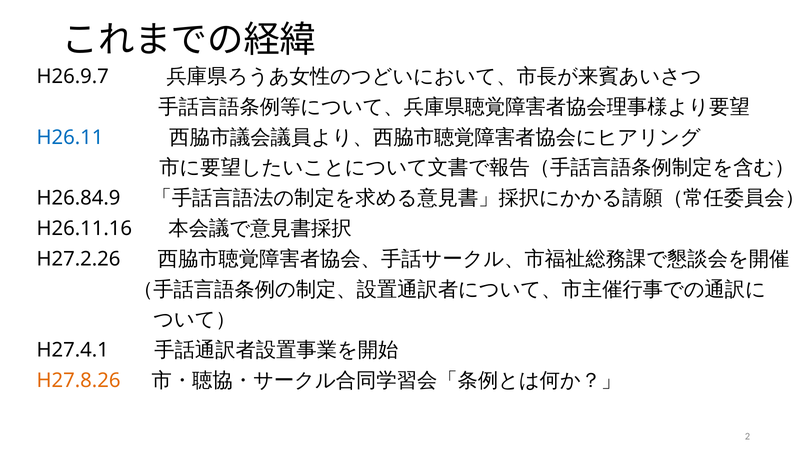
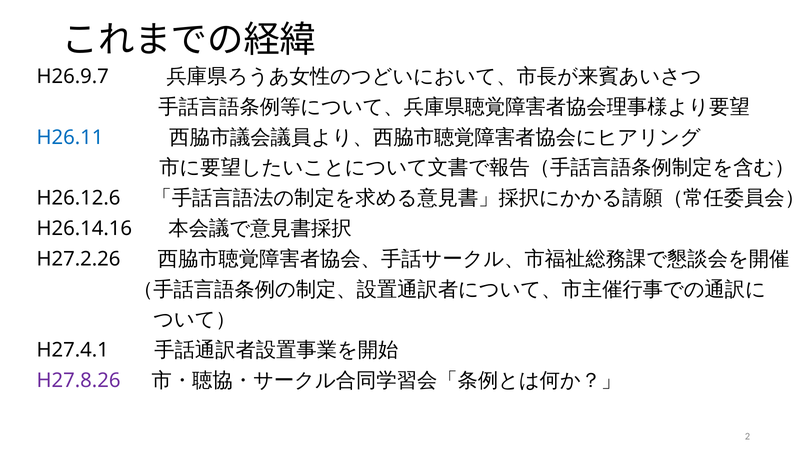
H26.84.9: H26.84.9 -> H26.12.6
H26.11.16: H26.11.16 -> H26.14.16
H27.8.26 colour: orange -> purple
